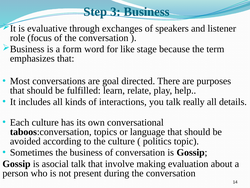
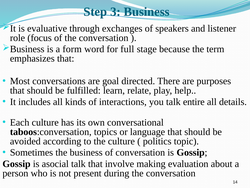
like: like -> full
really: really -> entire
